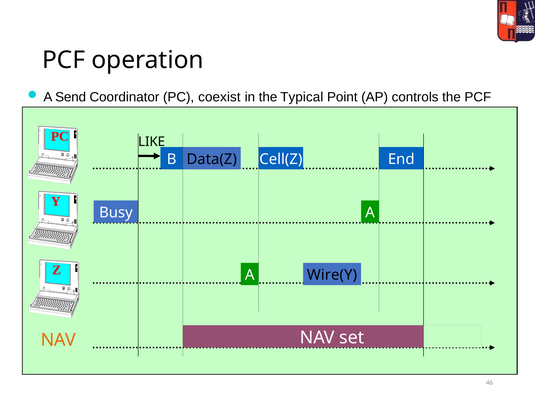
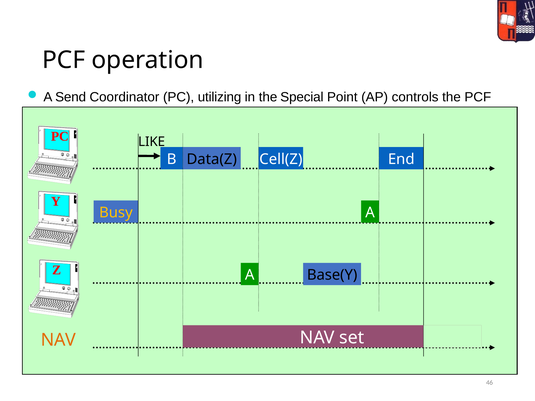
coexist: coexist -> utilizing
Typical: Typical -> Special
Busy colour: white -> yellow
Wire(Y: Wire(Y -> Base(Y
